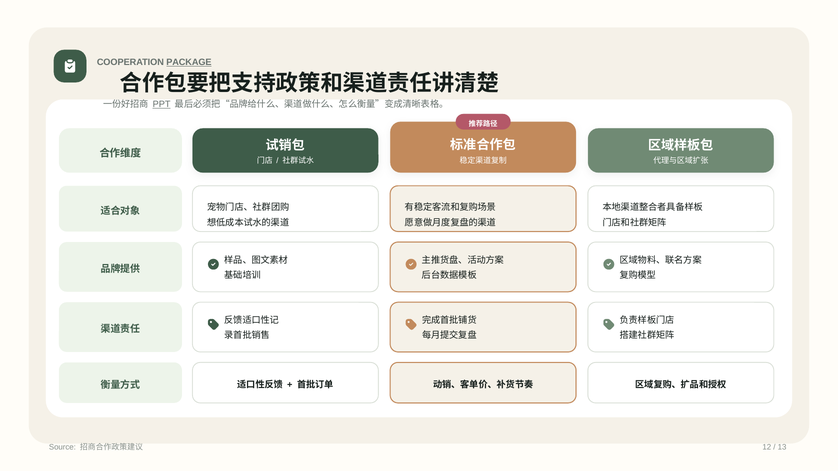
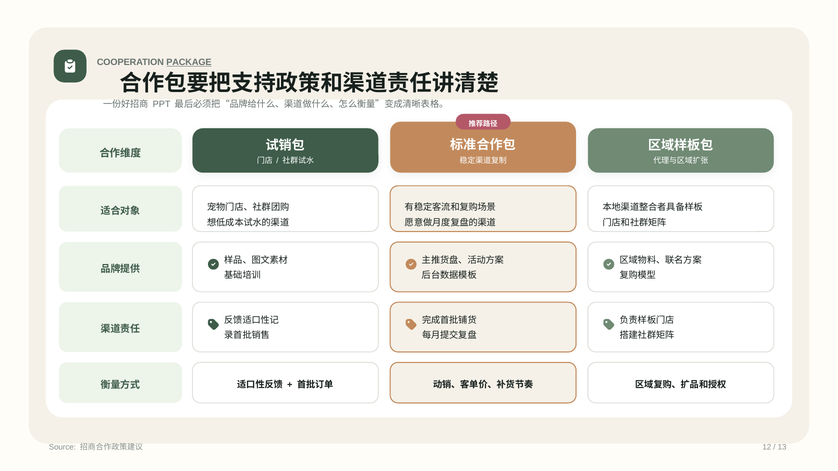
PPT underline: present -> none
